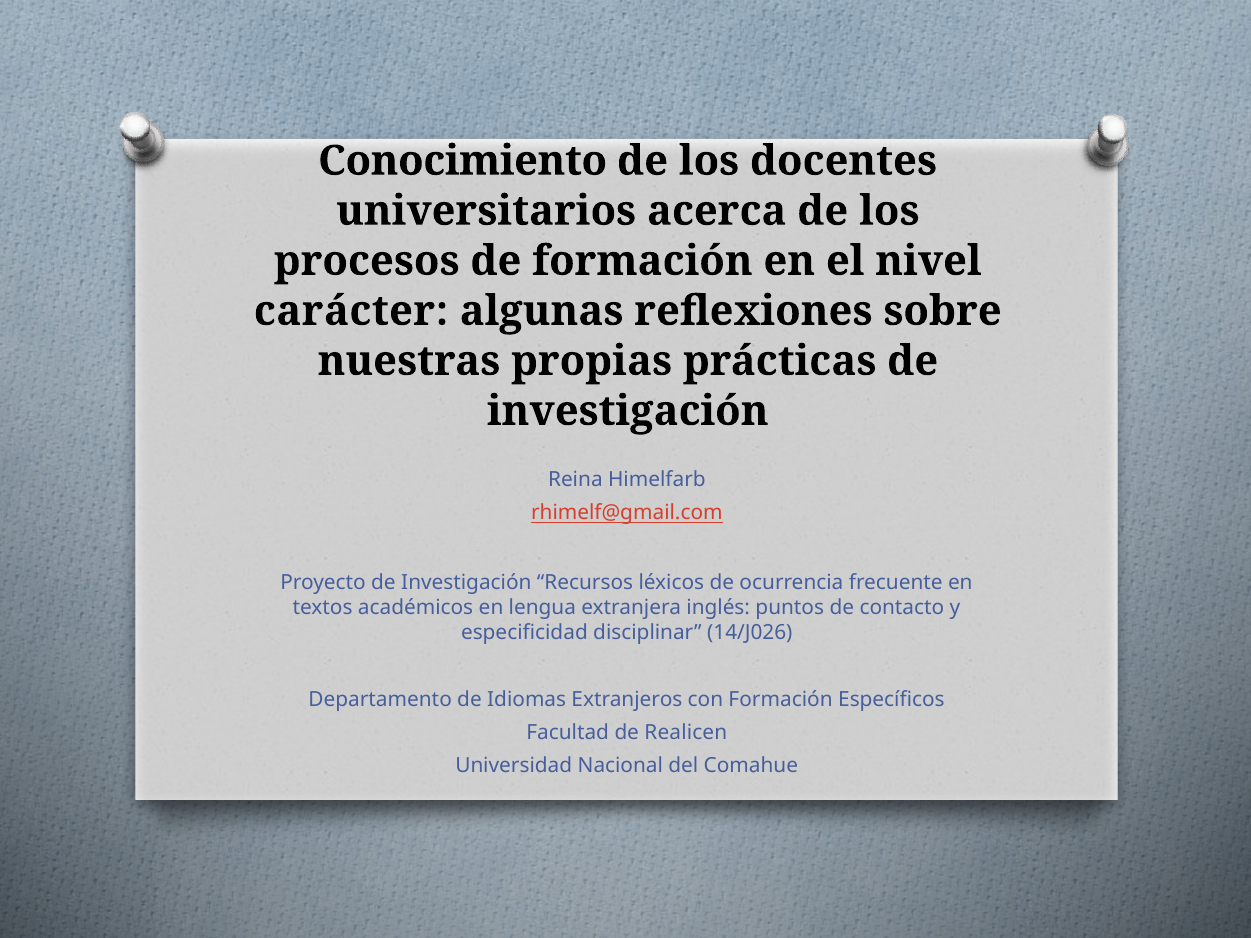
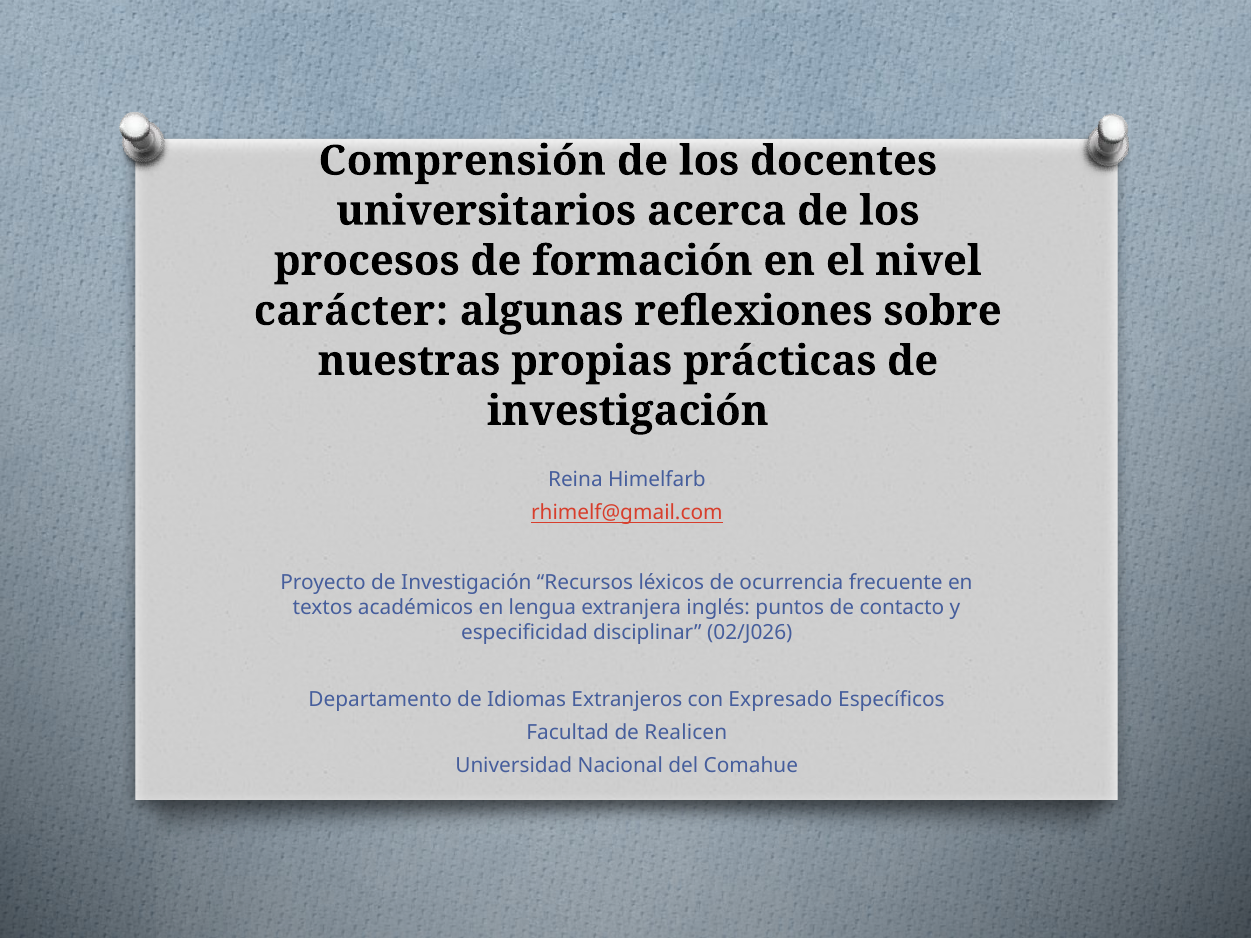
Conocimiento: Conocimiento -> Comprensión
14/J026: 14/J026 -> 02/J026
con Formación: Formación -> Expresado
